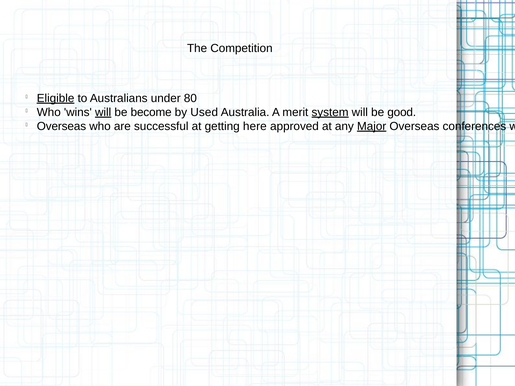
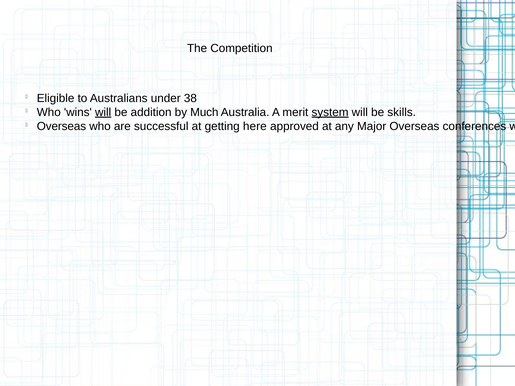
Eligible at (56, 98) underline: present -> none
80: 80 -> 38
be become: become -> addition
Used: Used -> Much
good: good -> skills
Major underline: present -> none
